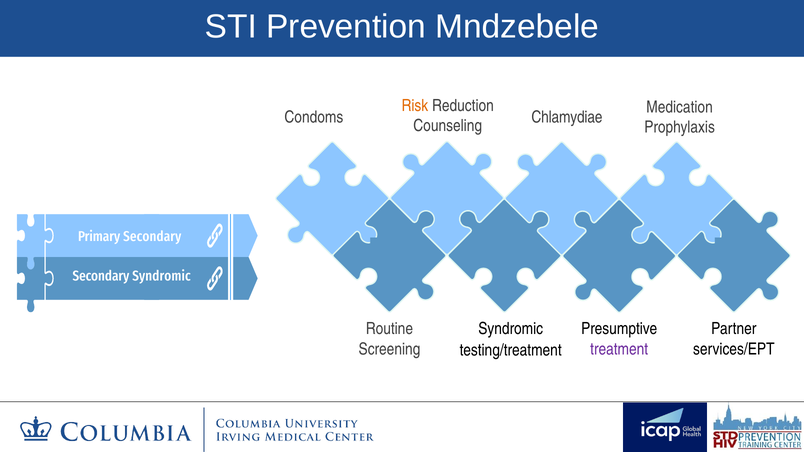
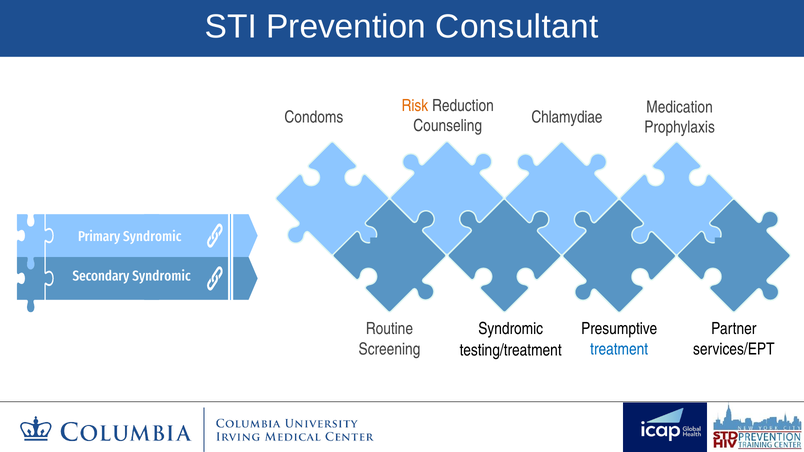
Mndzebele: Mndzebele -> Consultant
Primary Secondary: Secondary -> Syndromic
treatment colour: purple -> blue
